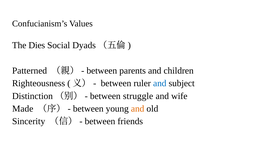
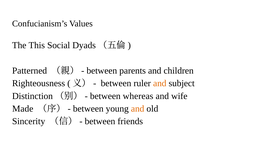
Dies: Dies -> This
and at (160, 83) colour: blue -> orange
struggle: struggle -> whereas
